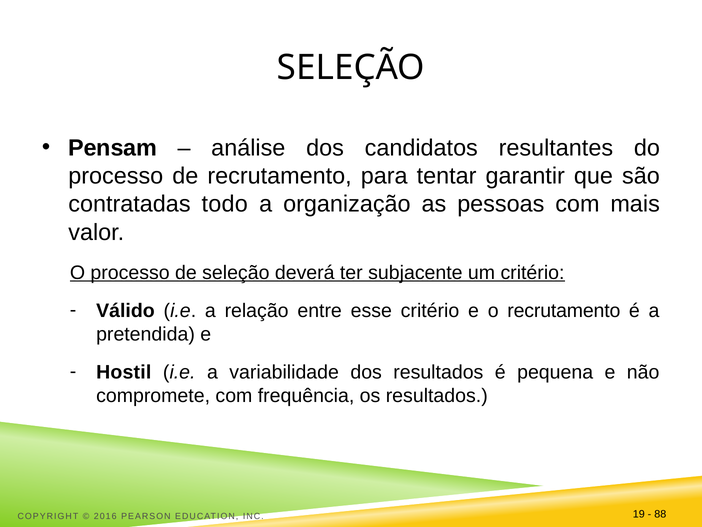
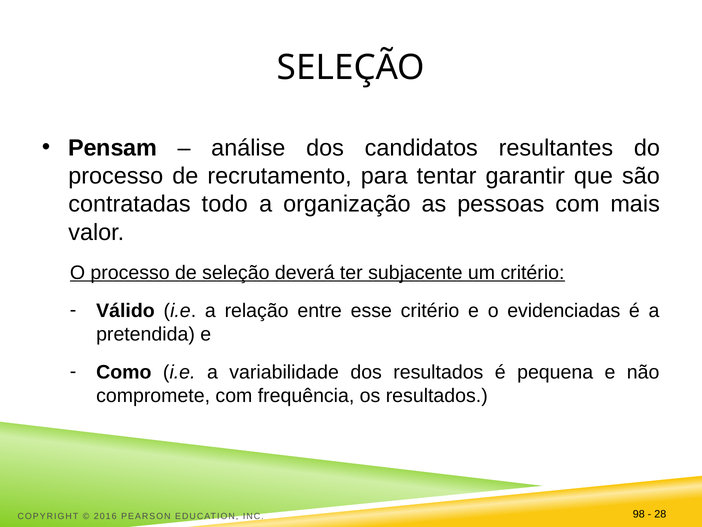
o recrutamento: recrutamento -> evidenciadas
Hostil: Hostil -> Como
19: 19 -> 98
88: 88 -> 28
